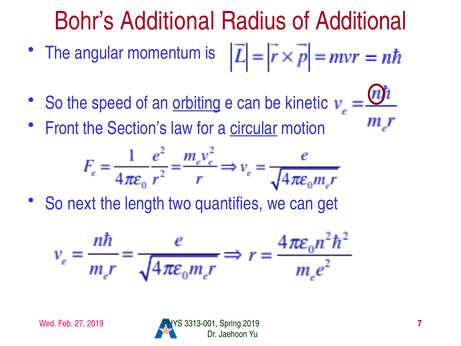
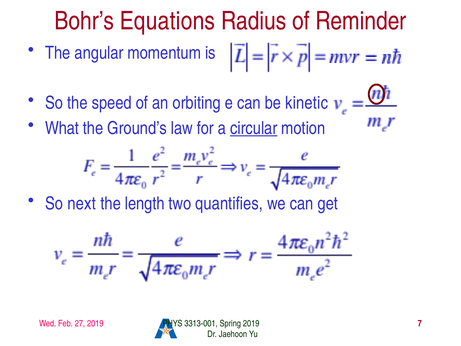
Bohr’s Additional: Additional -> Equations
of Additional: Additional -> Reminder
orbiting underline: present -> none
Front: Front -> What
Section’s: Section’s -> Ground’s
